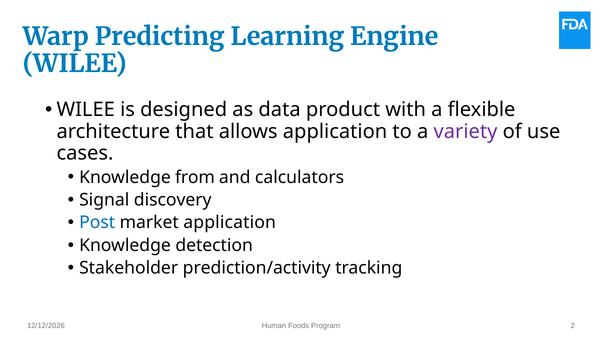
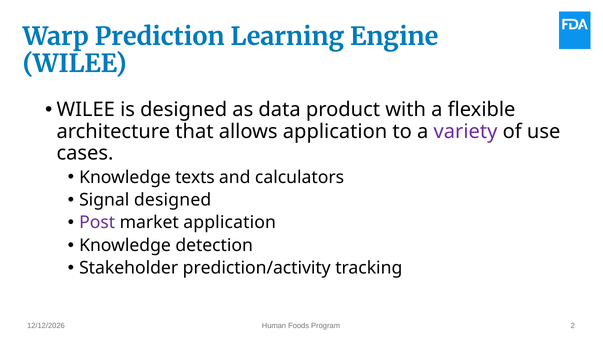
Predicting: Predicting -> Prediction
from: from -> texts
Signal discovery: discovery -> designed
Post colour: blue -> purple
